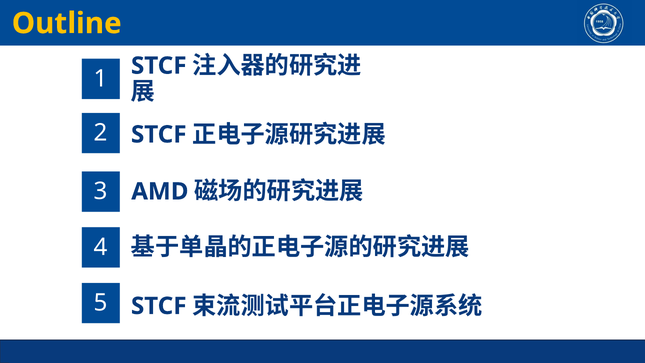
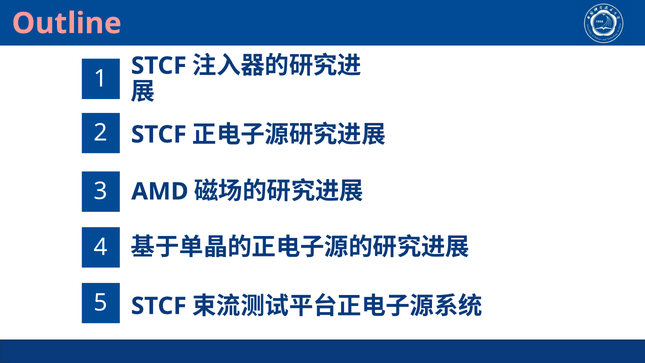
Outline colour: yellow -> pink
